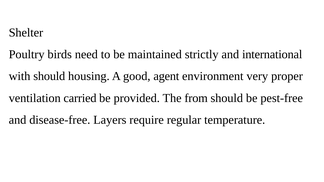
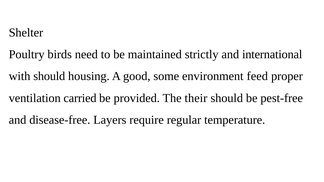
agent: agent -> some
very: very -> feed
from: from -> their
